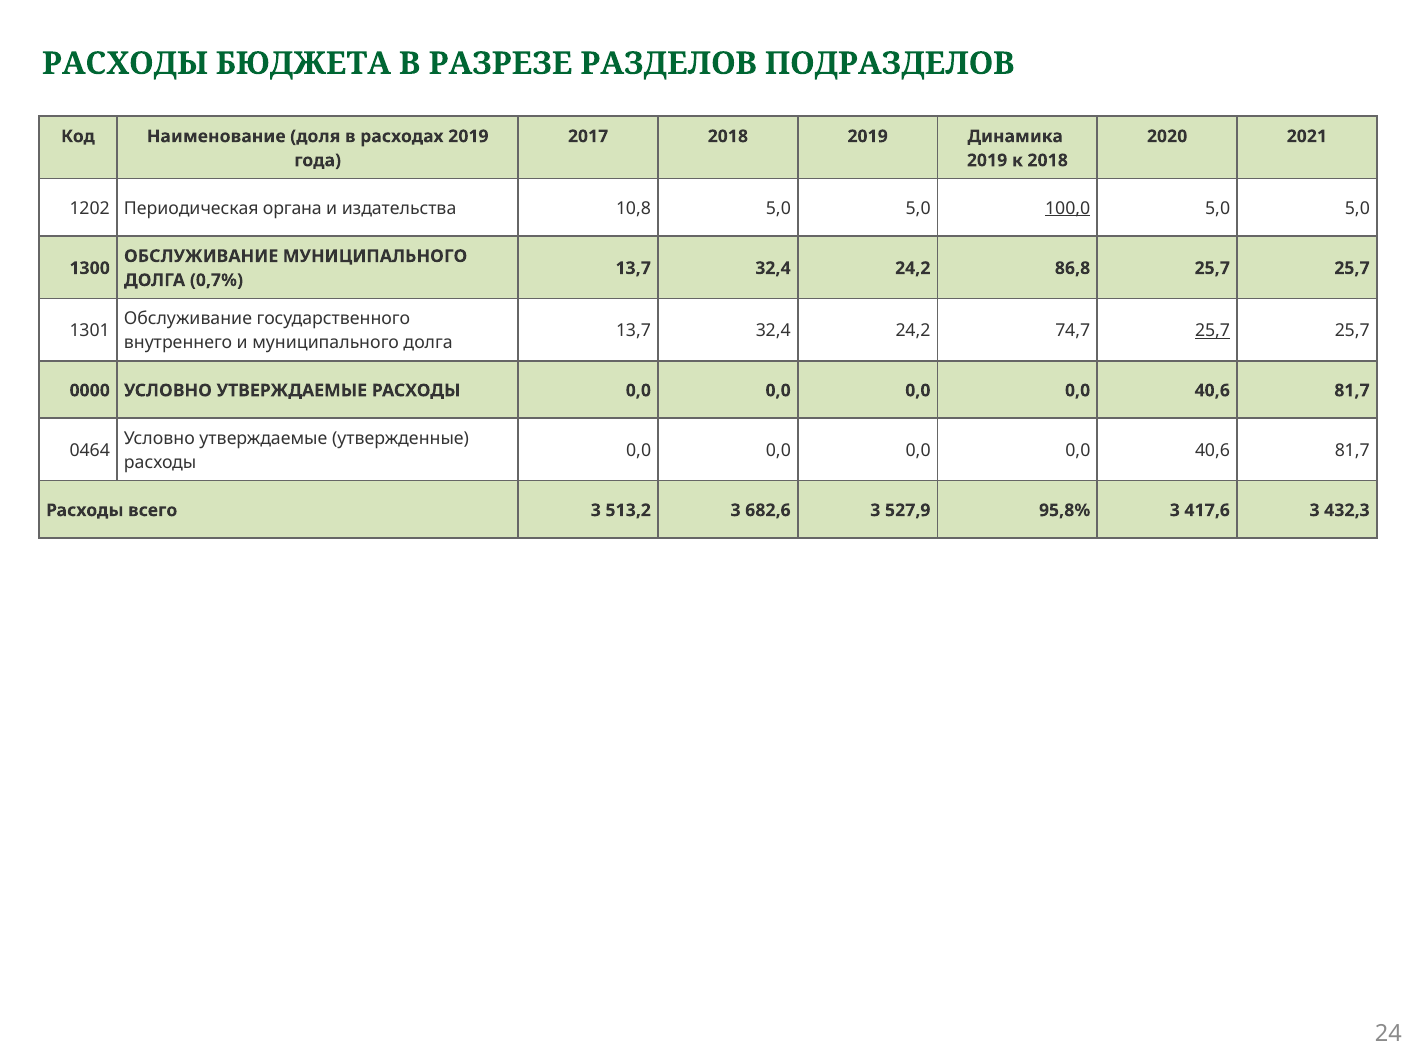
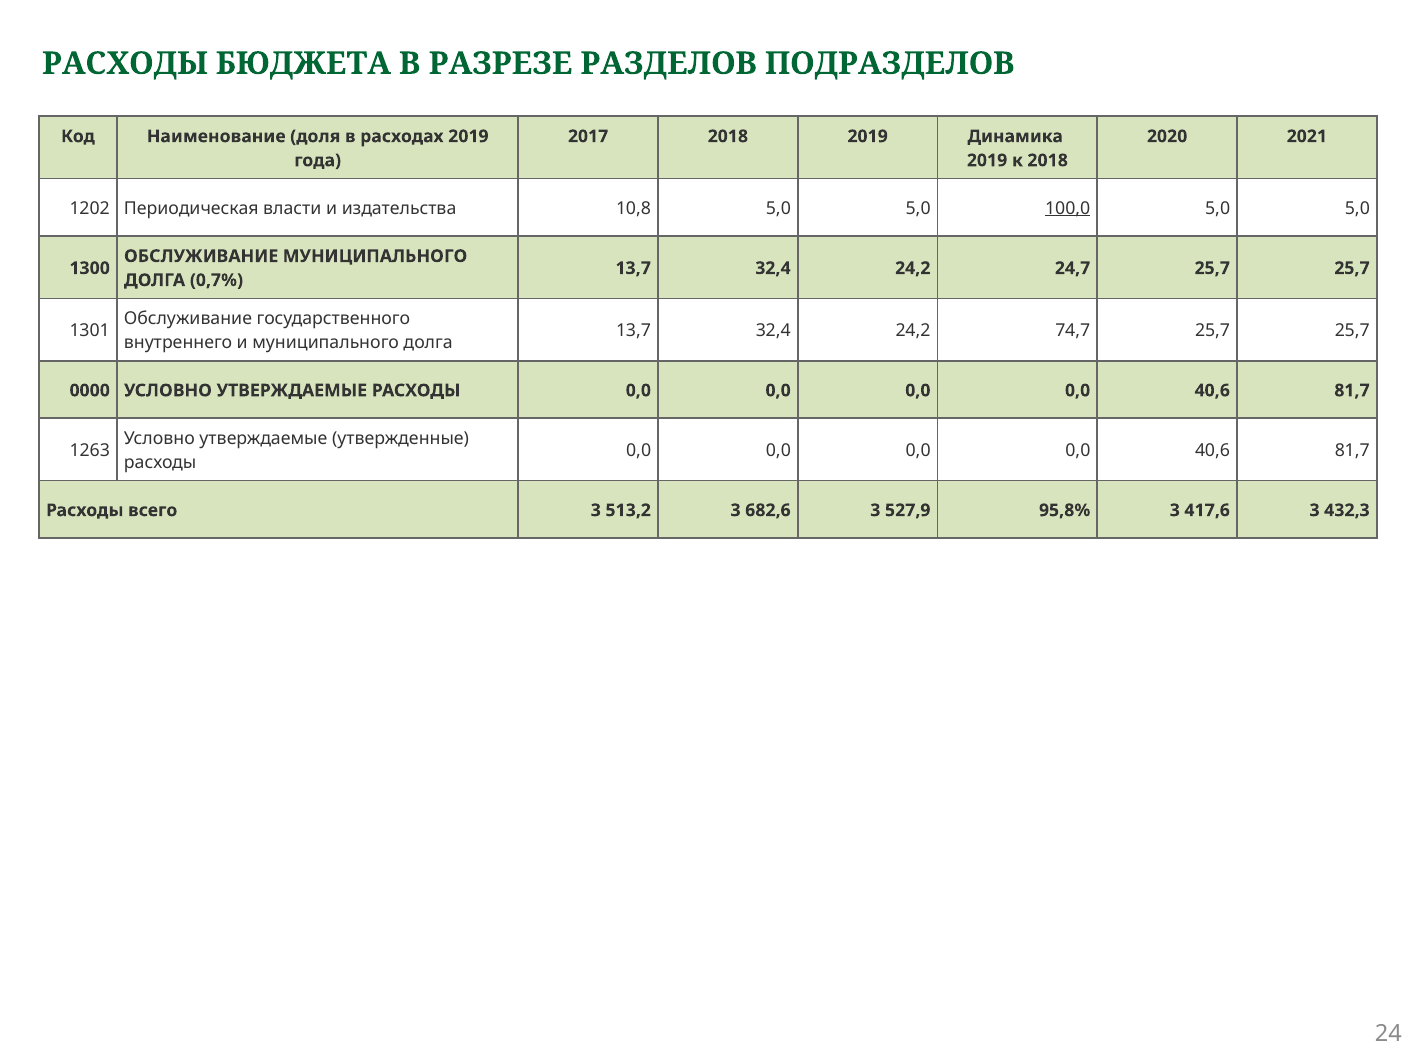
органа: органа -> власти
86,8: 86,8 -> 24,7
25,7 at (1213, 331) underline: present -> none
0464: 0464 -> 1263
